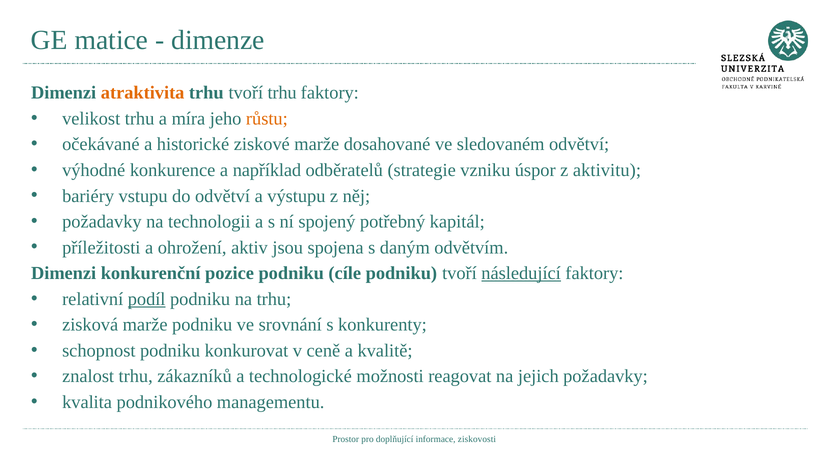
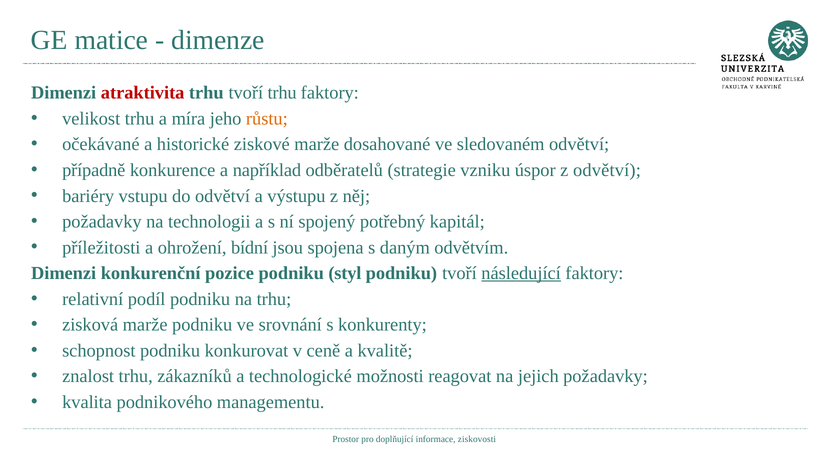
atraktivita colour: orange -> red
výhodné: výhodné -> případně
z aktivitu: aktivitu -> odvětví
aktiv: aktiv -> bídní
cíle: cíle -> styl
podíl underline: present -> none
